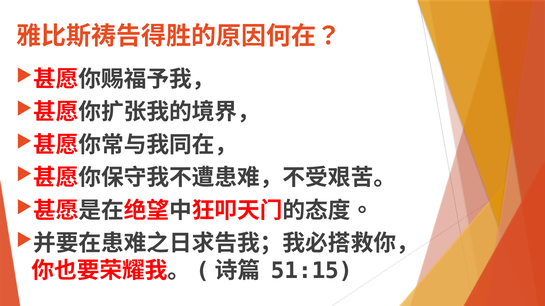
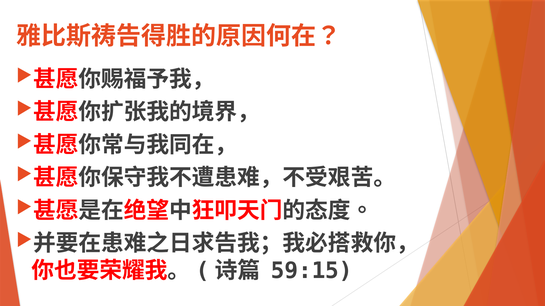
51:15: 51:15 -> 59:15
